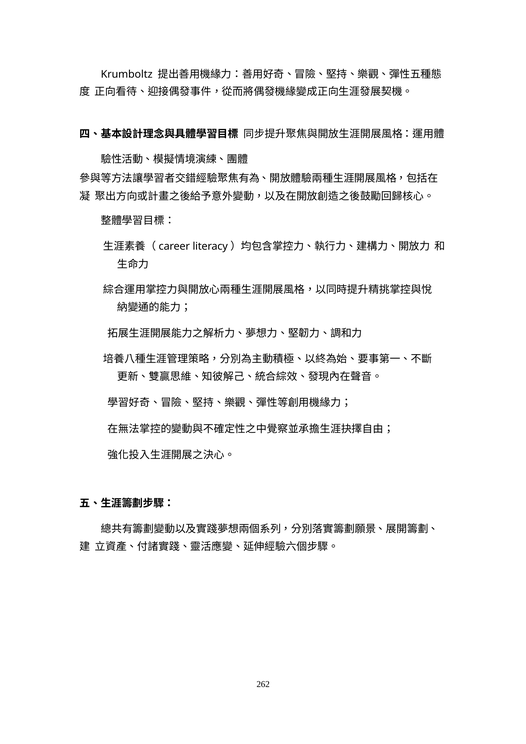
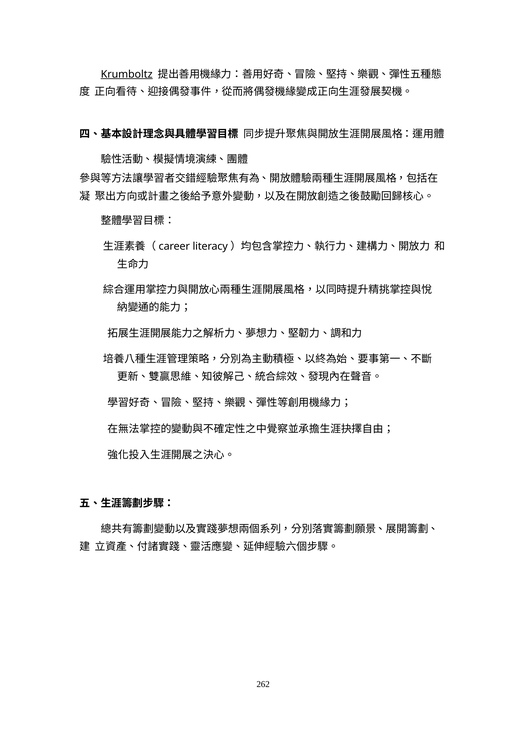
Krumboltz underline: none -> present
